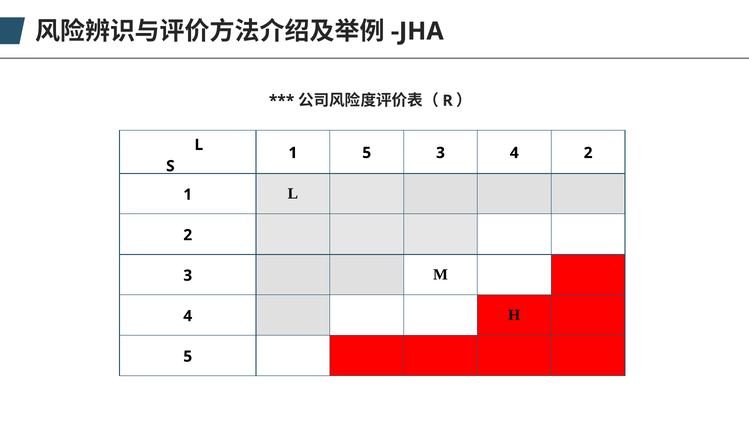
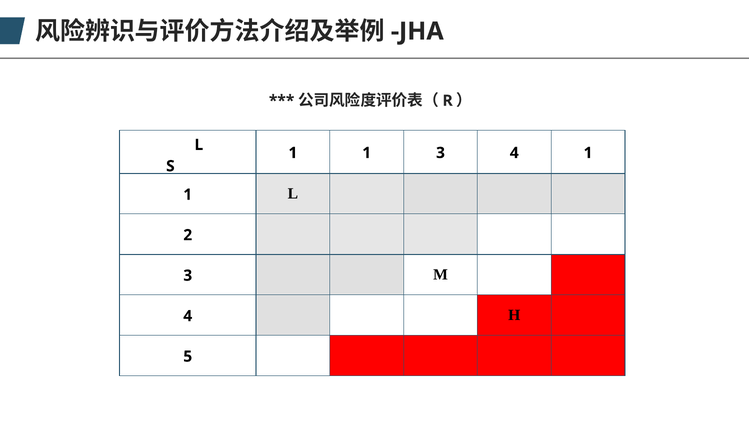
5 at (367, 153): 5 -> 1
4 2: 2 -> 1
